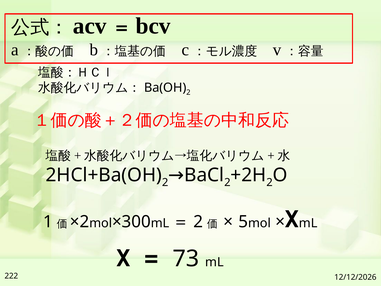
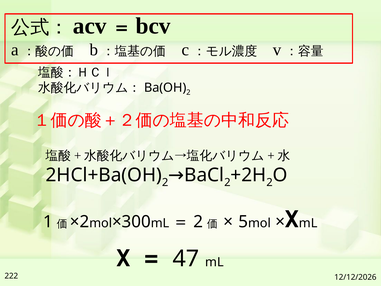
73: 73 -> 47
